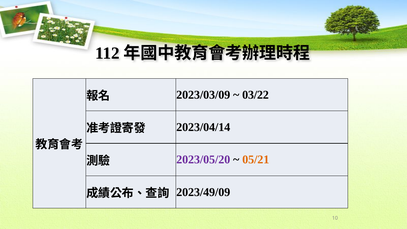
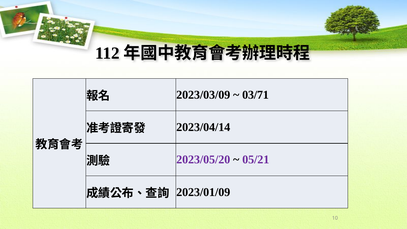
03/22: 03/22 -> 03/71
05/21 colour: orange -> purple
2023/49/09: 2023/49/09 -> 2023/01/09
